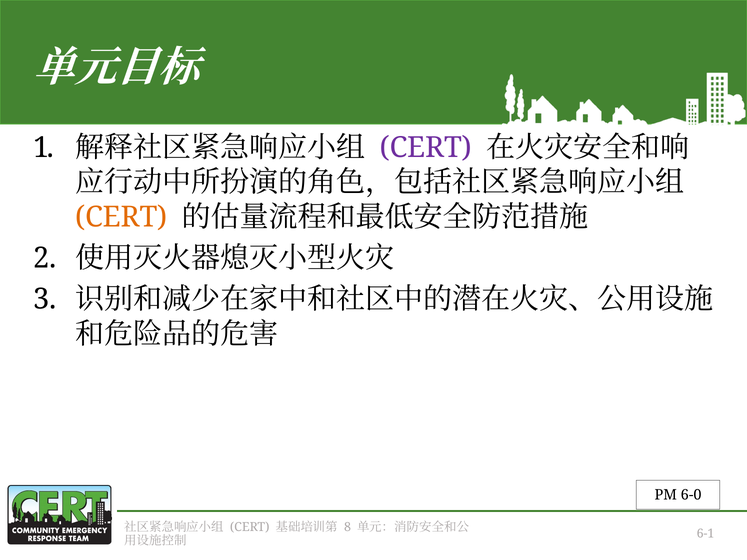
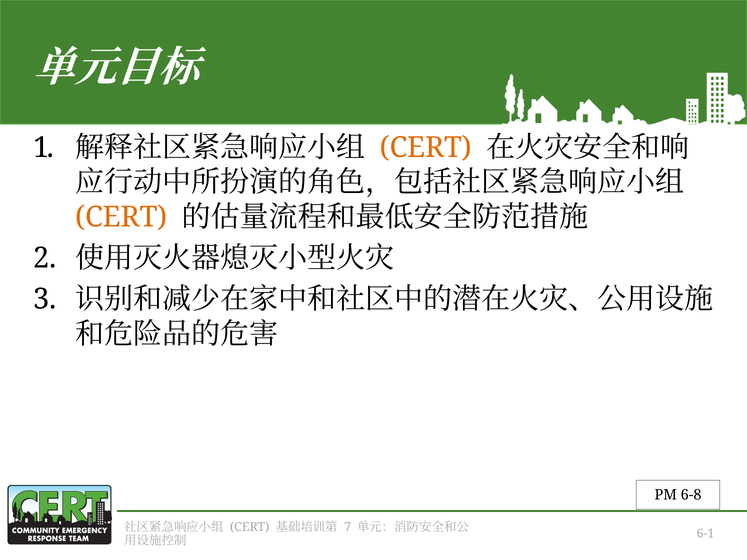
CERT at (426, 147) colour: purple -> orange
6-0: 6-0 -> 6-8
8: 8 -> 7
